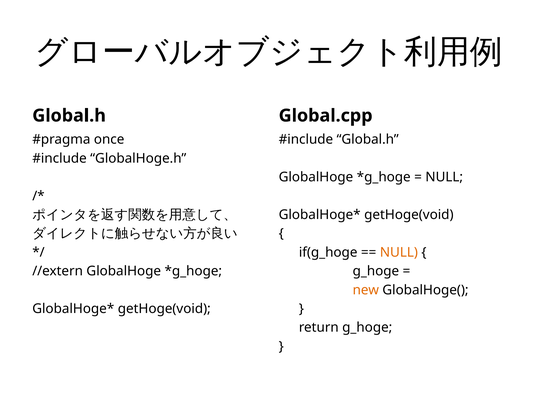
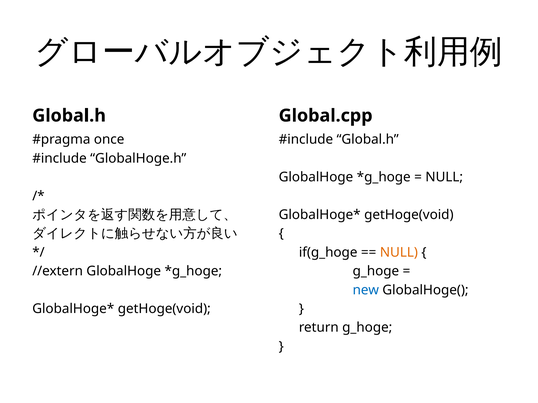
new colour: orange -> blue
